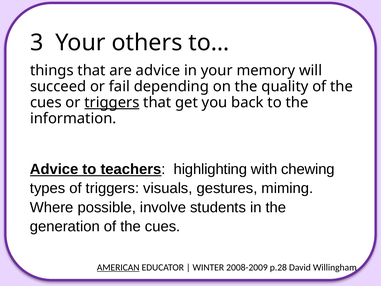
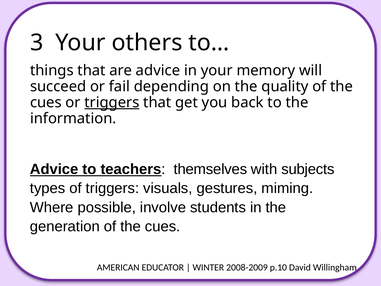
highlighting: highlighting -> themselves
chewing: chewing -> subjects
AMERICAN underline: present -> none
p.28: p.28 -> p.10
